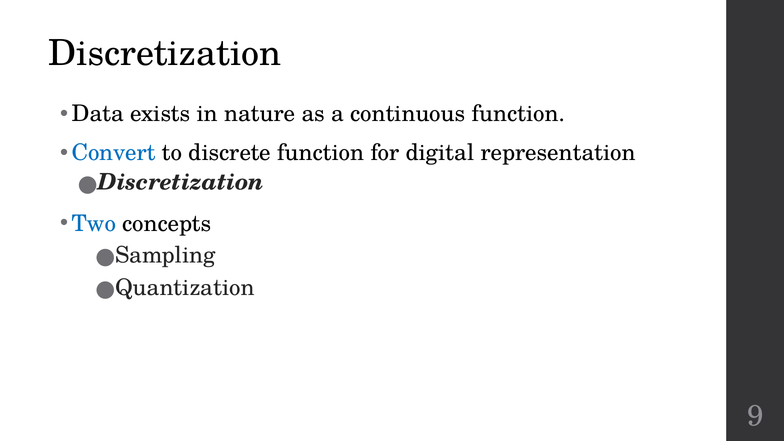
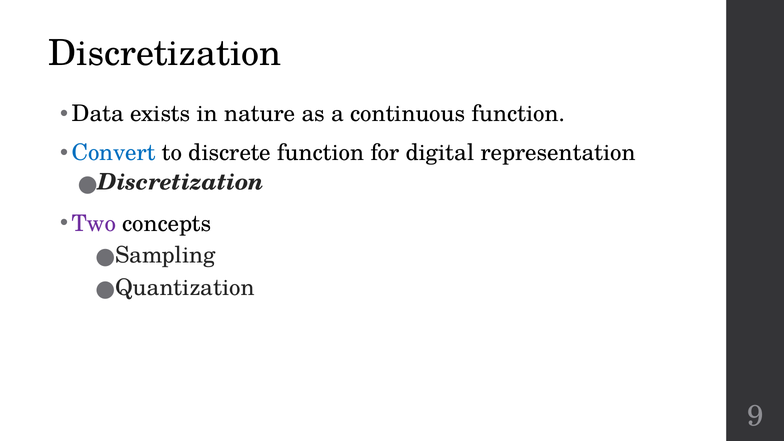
Two colour: blue -> purple
